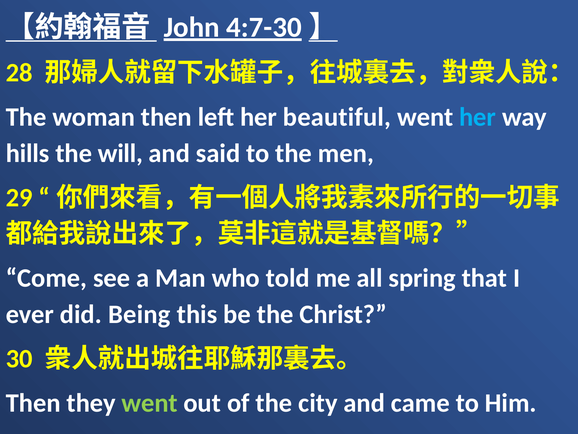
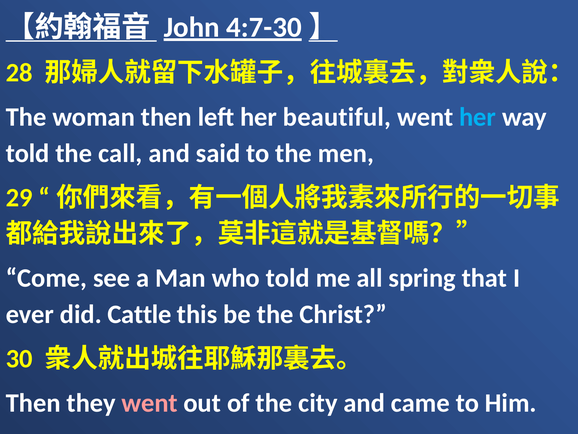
hills at (28, 153): hills -> told
will: will -> call
Being: Being -> Cattle
went at (150, 403) colour: light green -> pink
